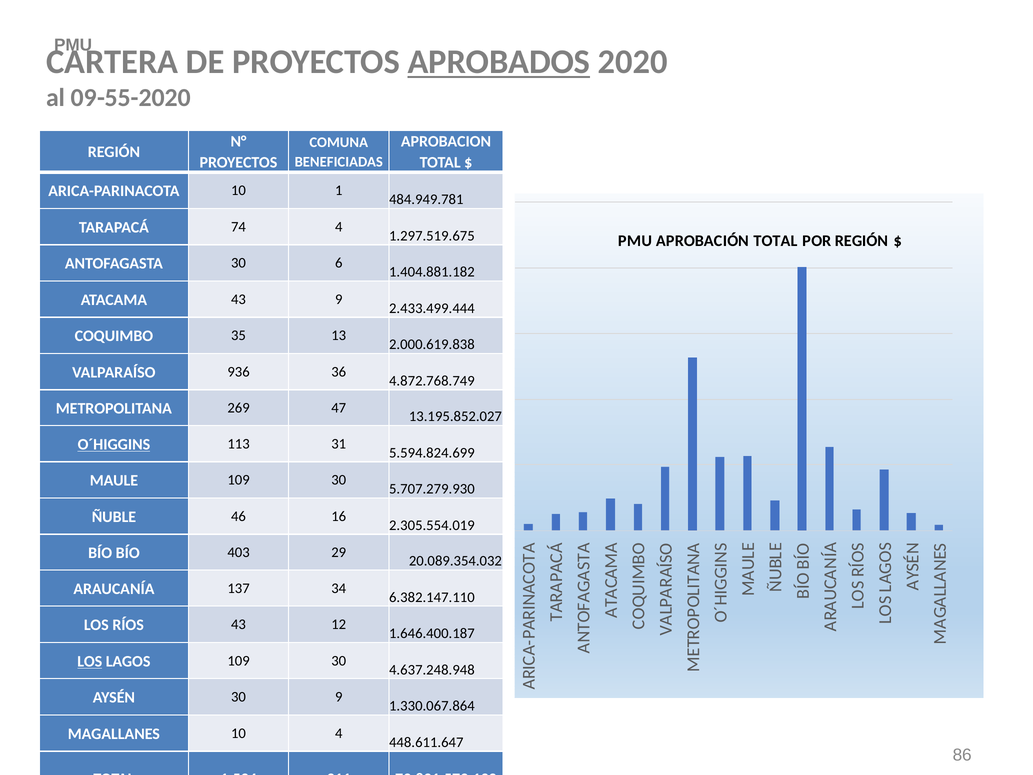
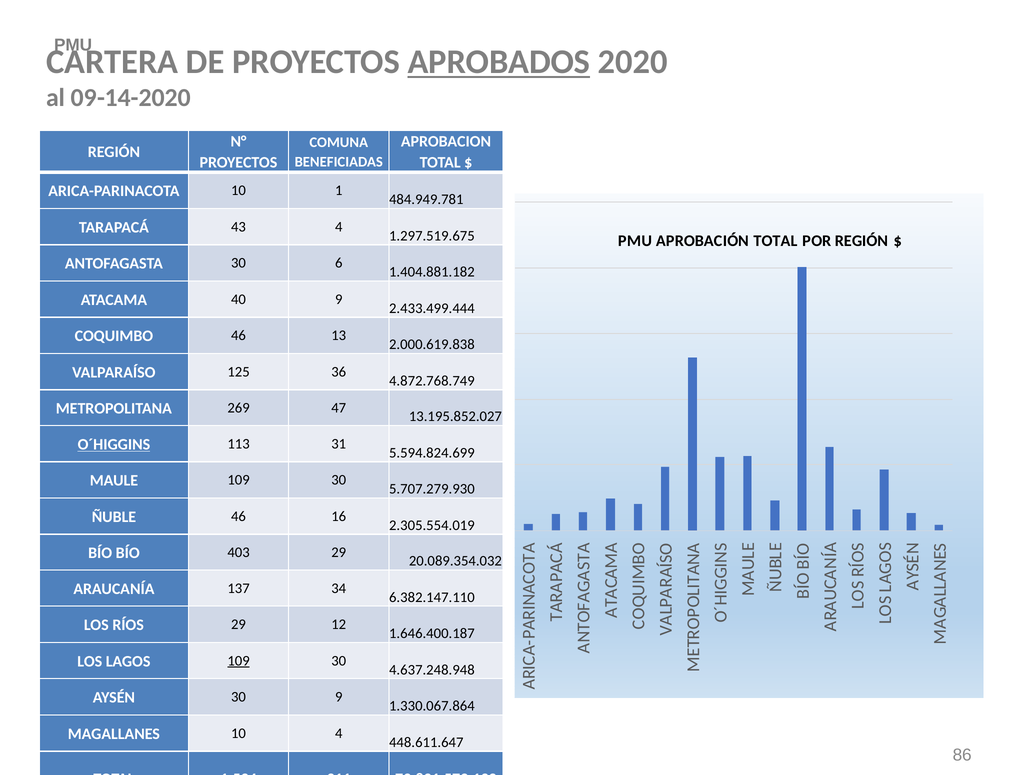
09-55-2020: 09-55-2020 -> 09-14-2020
74: 74 -> 43
ATACAMA 43: 43 -> 40
COQUIMBO 35: 35 -> 46
936: 936 -> 125
RÍOS 43: 43 -> 29
LOS at (90, 661) underline: present -> none
109 at (239, 661) underline: none -> present
